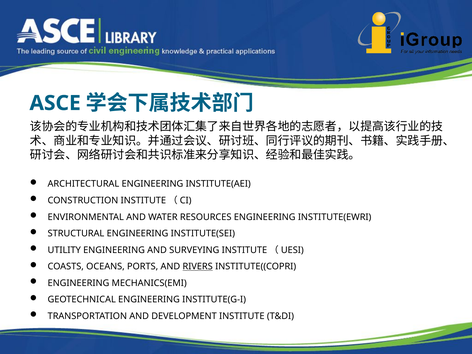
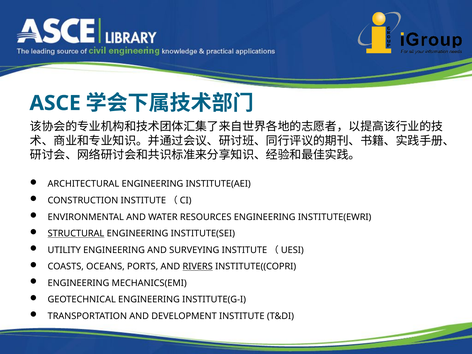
STRUCTURAL underline: none -> present
